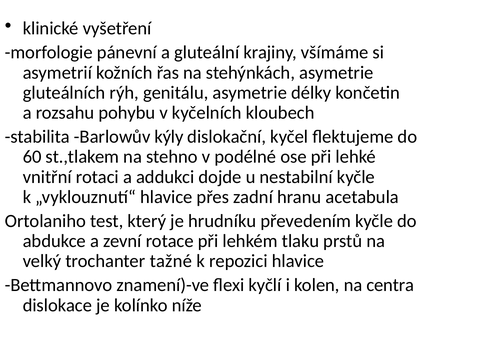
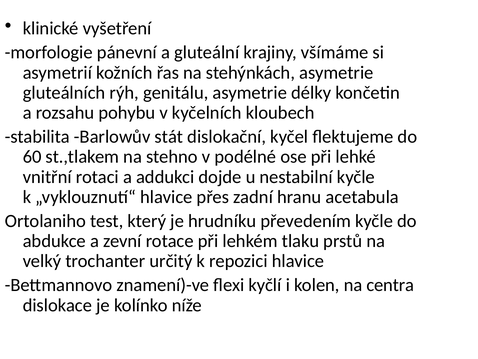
kýly: kýly -> stát
tažné: tažné -> určitý
